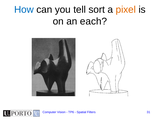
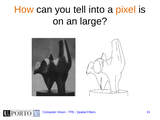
How colour: blue -> orange
sort: sort -> into
each: each -> large
